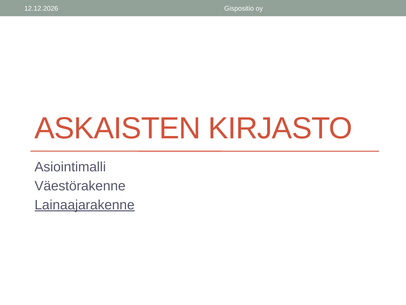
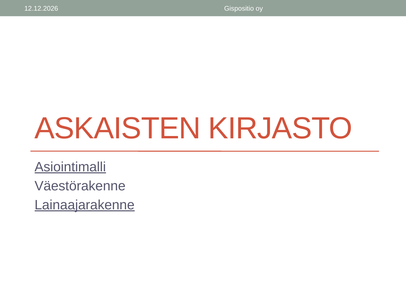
Asiointimalli underline: none -> present
